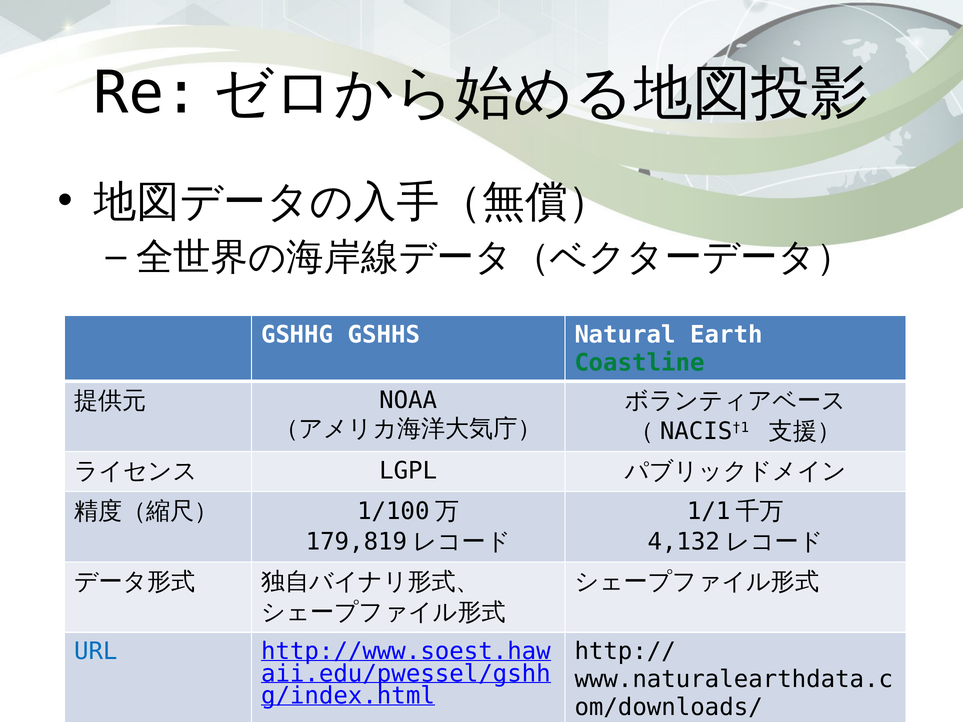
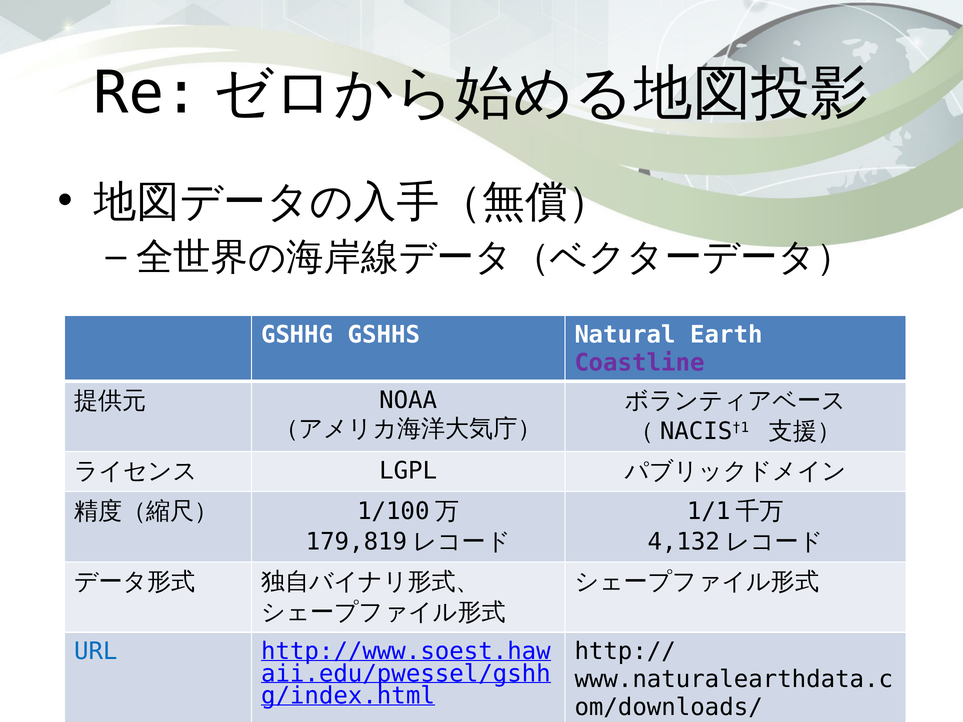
Coastline colour: green -> purple
